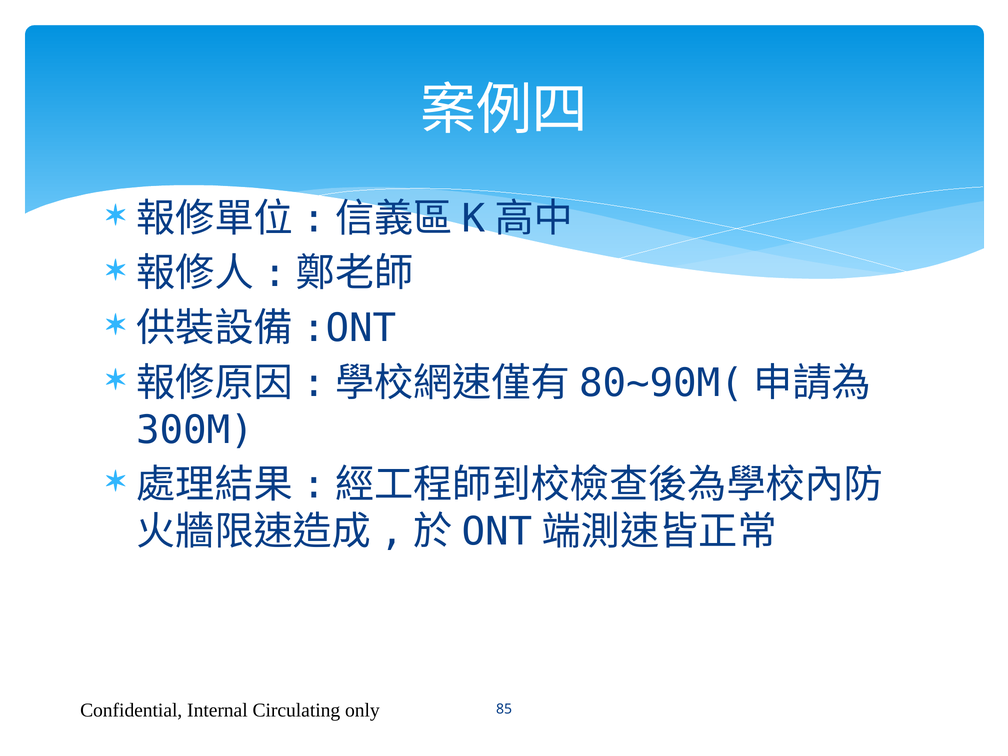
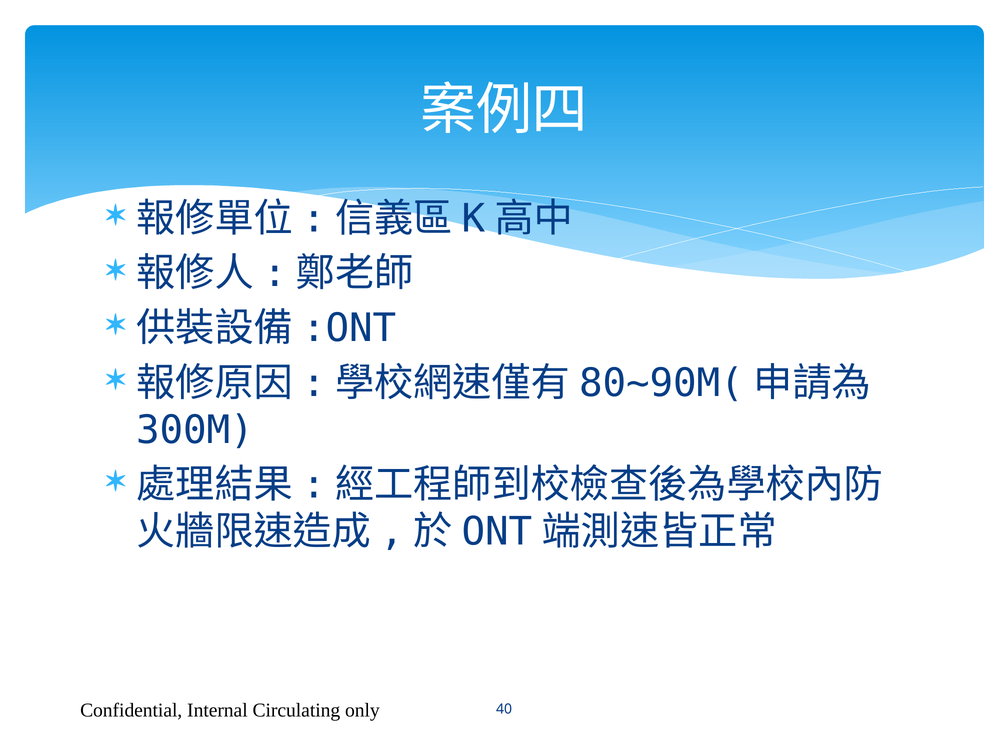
85: 85 -> 40
